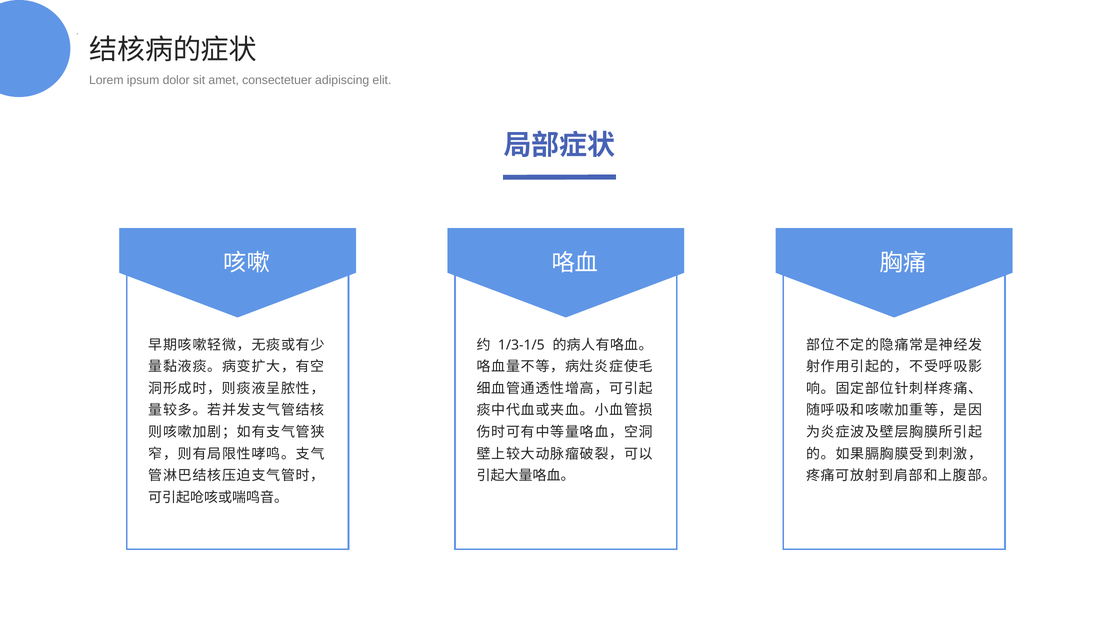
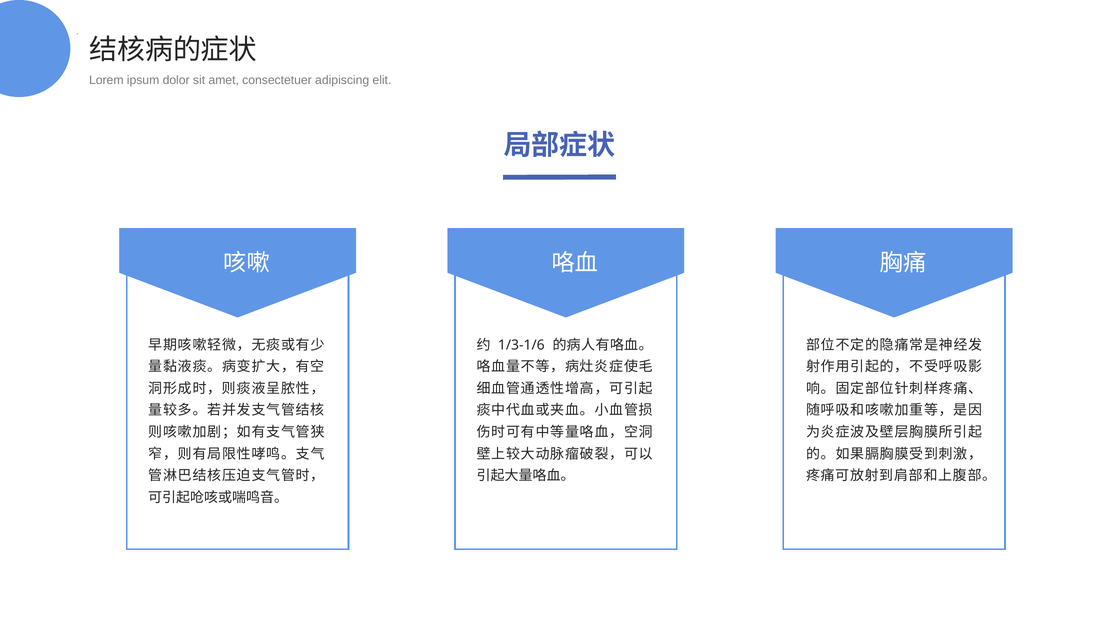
1/3-1/5: 1/3-1/5 -> 1/3-1/6
